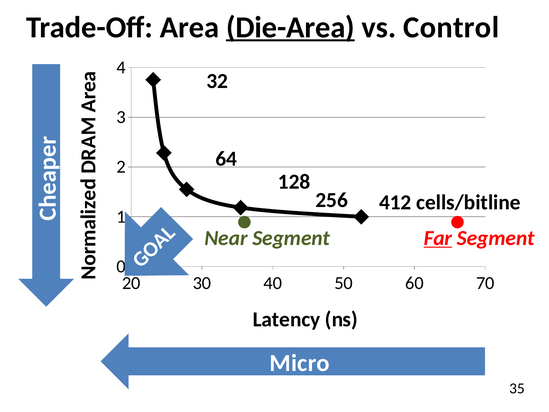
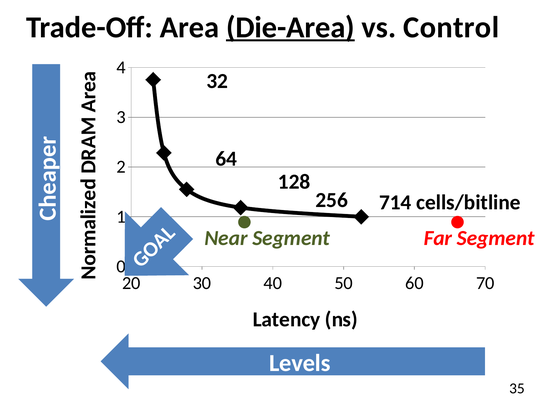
412: 412 -> 714
Far underline: present -> none
Micro: Micro -> Levels
